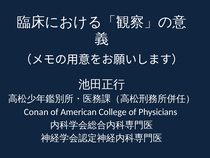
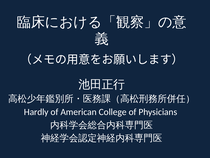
Conan: Conan -> Hardly
